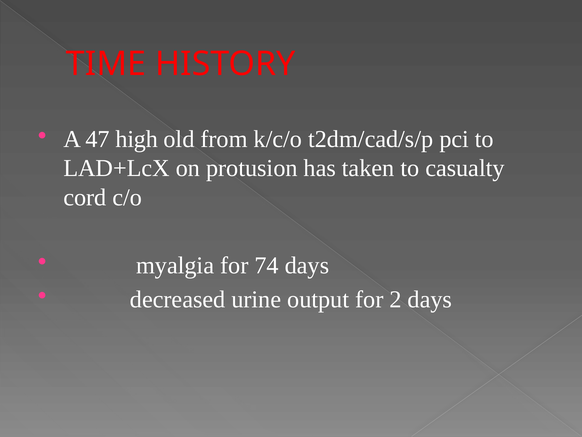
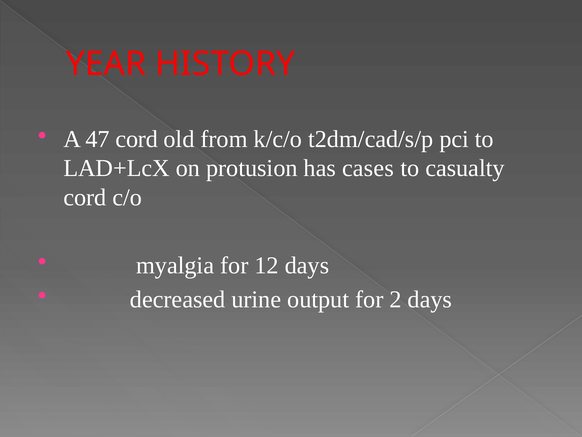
TIME: TIME -> YEAR
47 high: high -> cord
taken: taken -> cases
74: 74 -> 12
